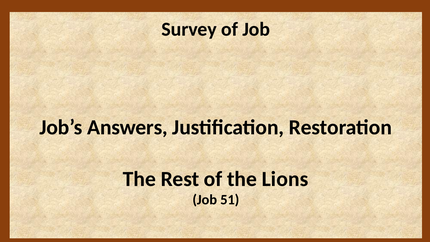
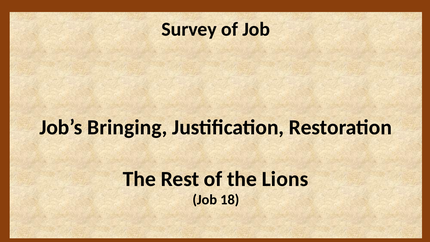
Answers: Answers -> Bringing
51: 51 -> 18
